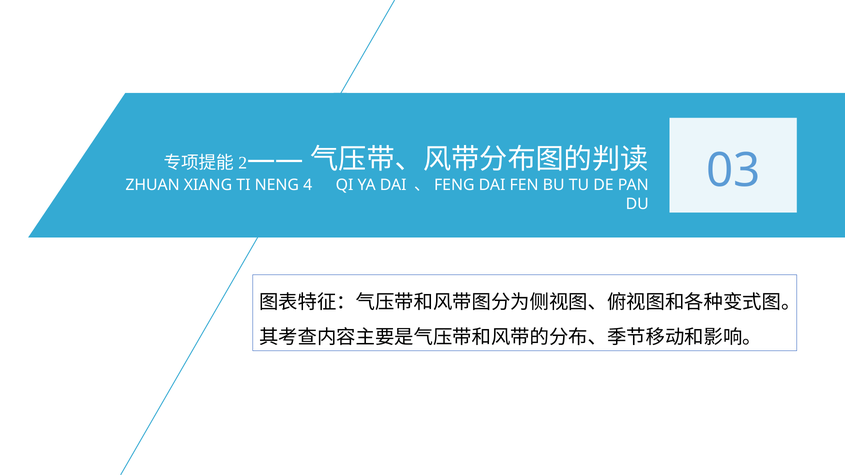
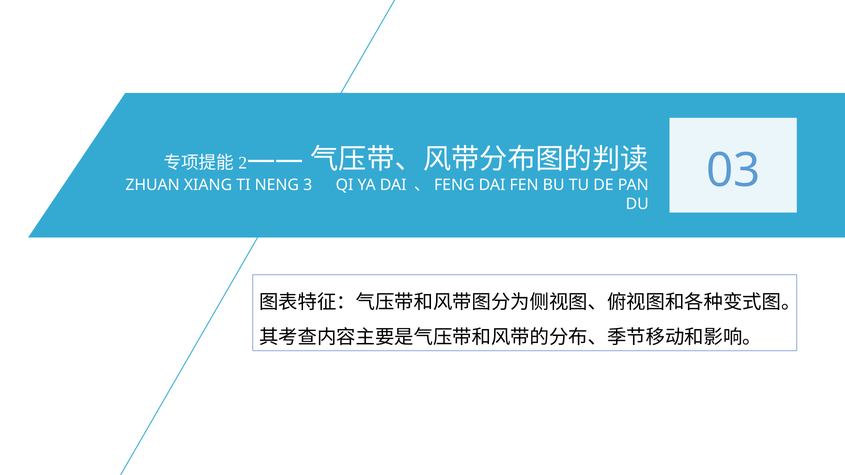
4: 4 -> 3
